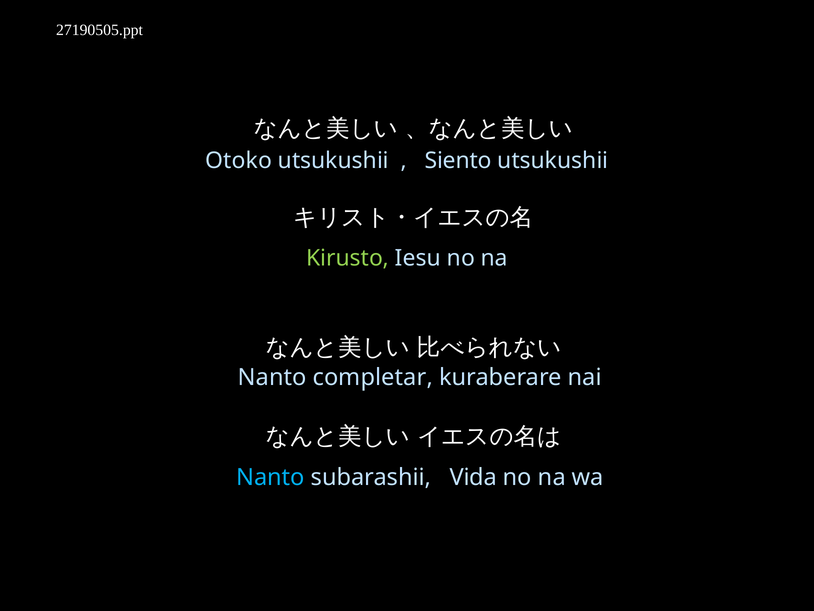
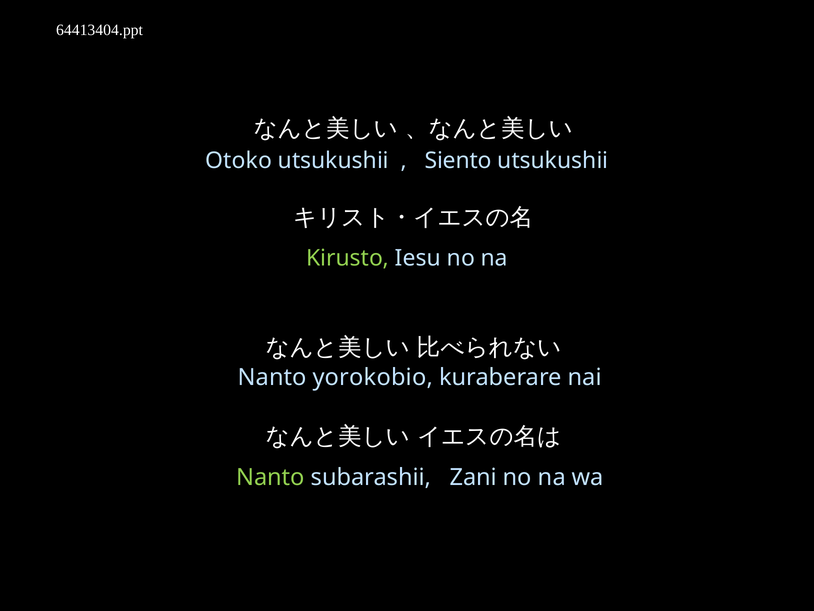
27190505.ppt: 27190505.ppt -> 64413404.ppt
completar: completar -> yorokobio
Nanto at (270, 477) colour: light blue -> light green
Vida: Vida -> Zani
